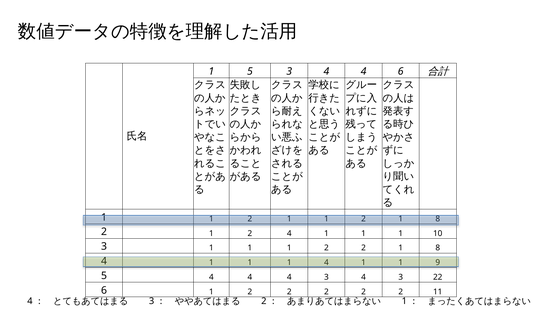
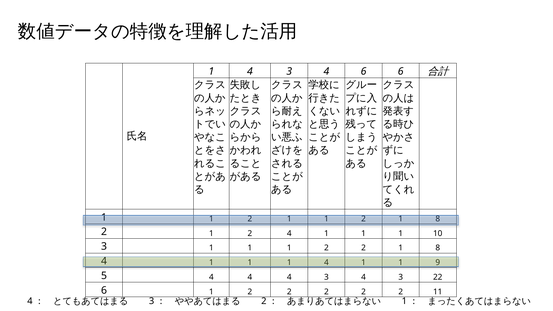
5 at (250, 71): 5 -> 4
3 4 4: 4 -> 6
